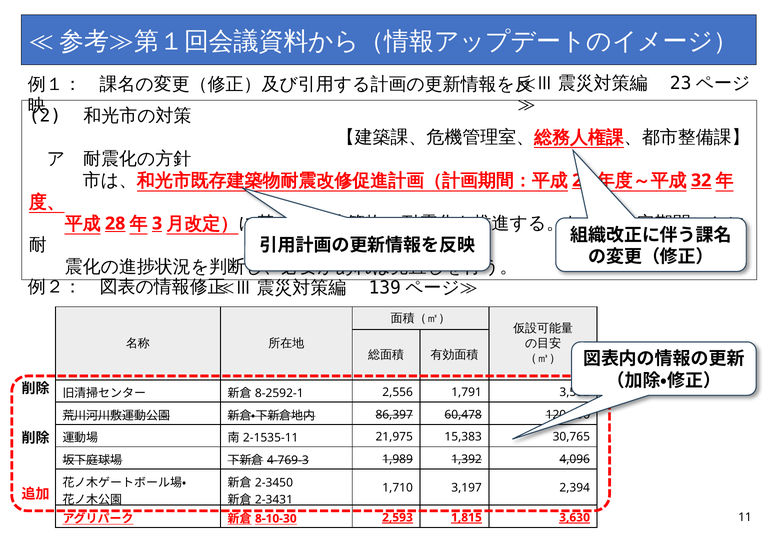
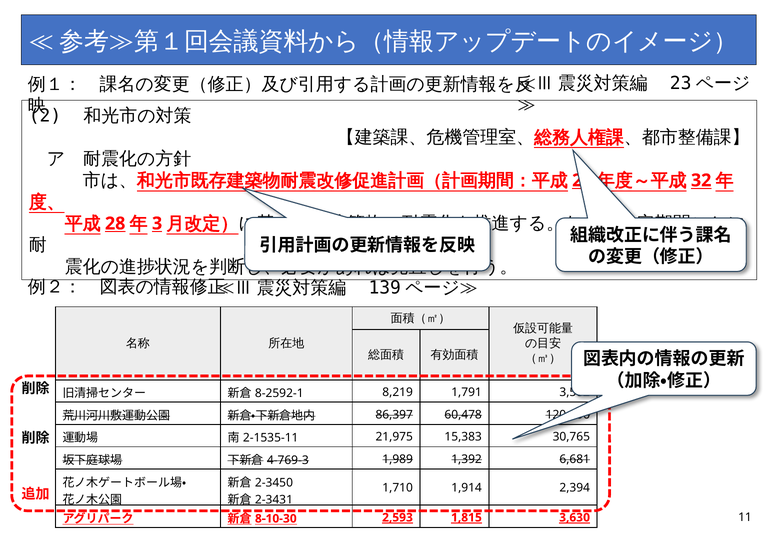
2,556: 2,556 -> 8,219
4,096: 4,096 -> 6,681
3,197: 3,197 -> 1,914
